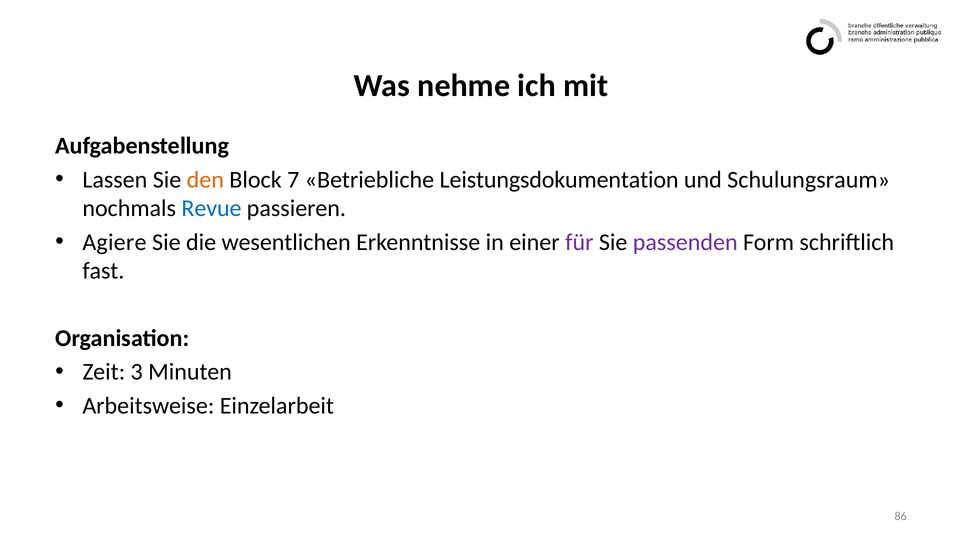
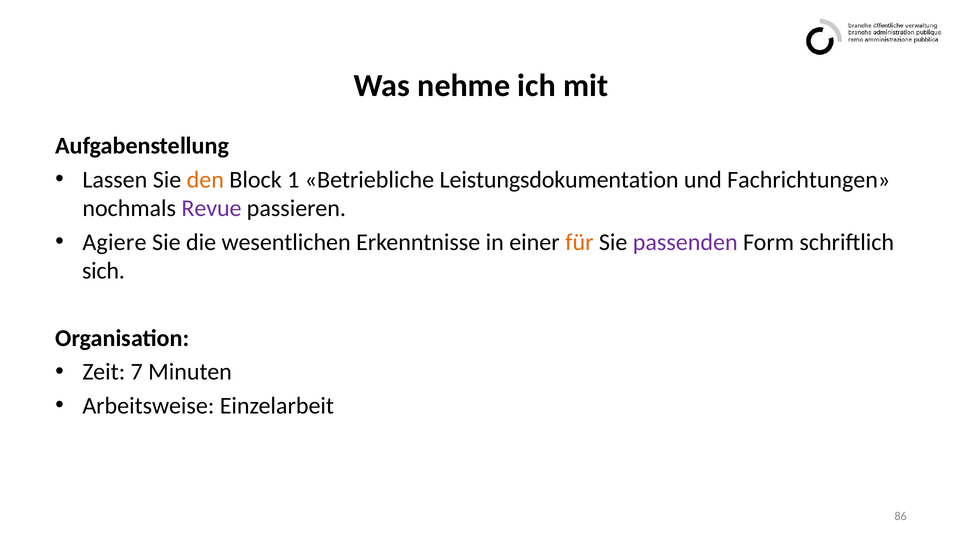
7: 7 -> 1
Schulungsraum: Schulungsraum -> Fachrichtungen
Revue colour: blue -> purple
für colour: purple -> orange
fast: fast -> sich
3: 3 -> 7
